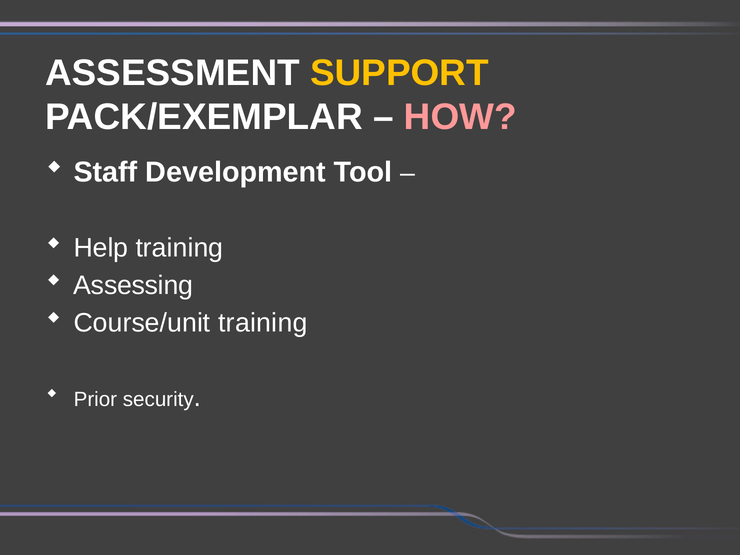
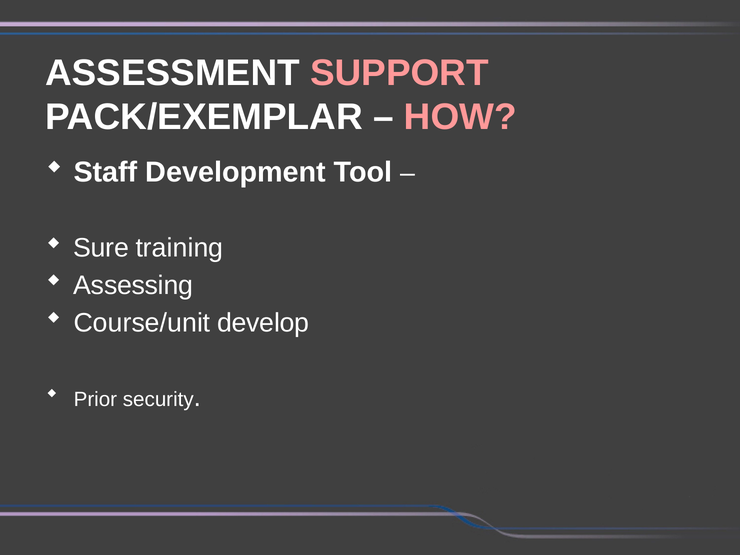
SUPPORT colour: yellow -> pink
Help: Help -> Sure
Course/unit training: training -> develop
